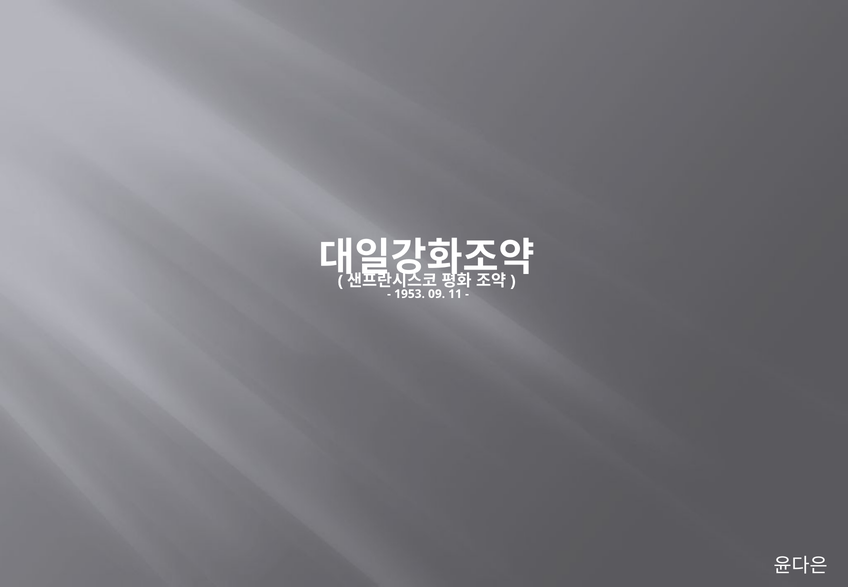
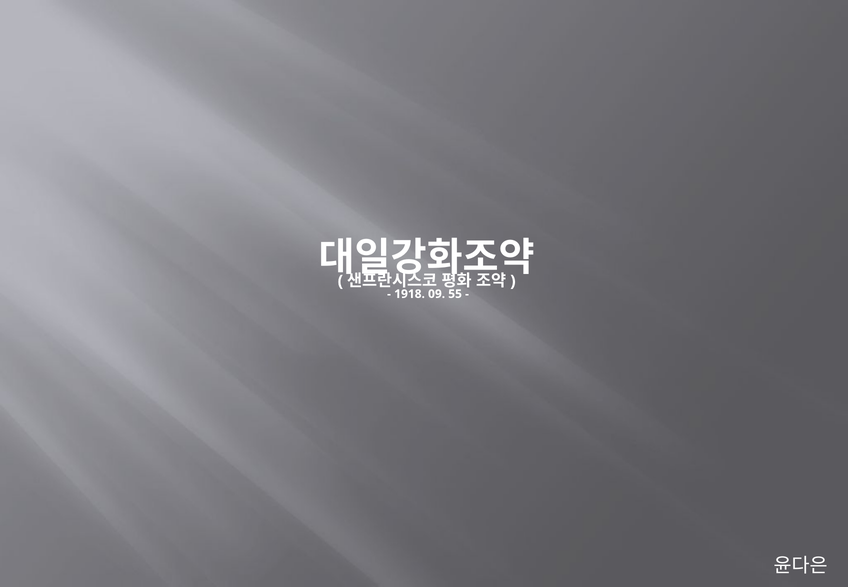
1953: 1953 -> 1918
11: 11 -> 55
